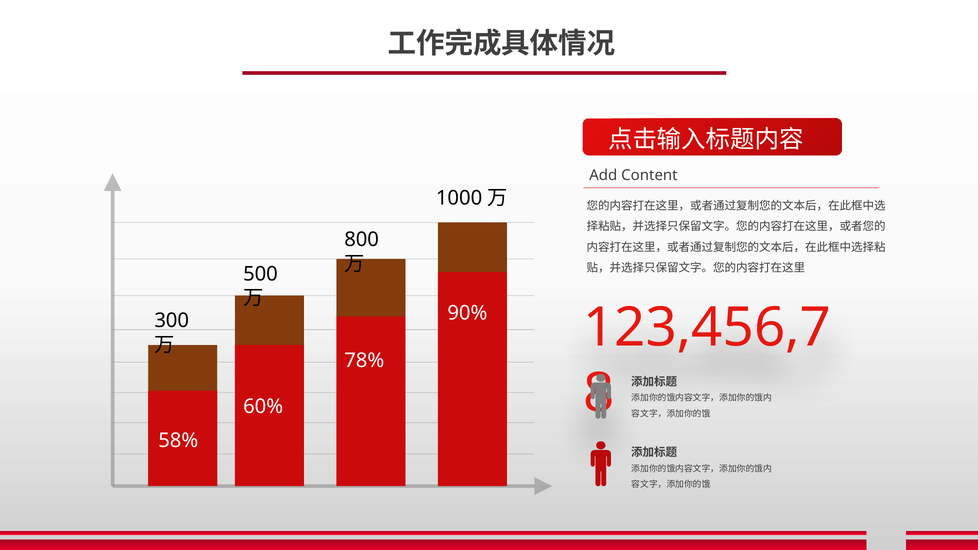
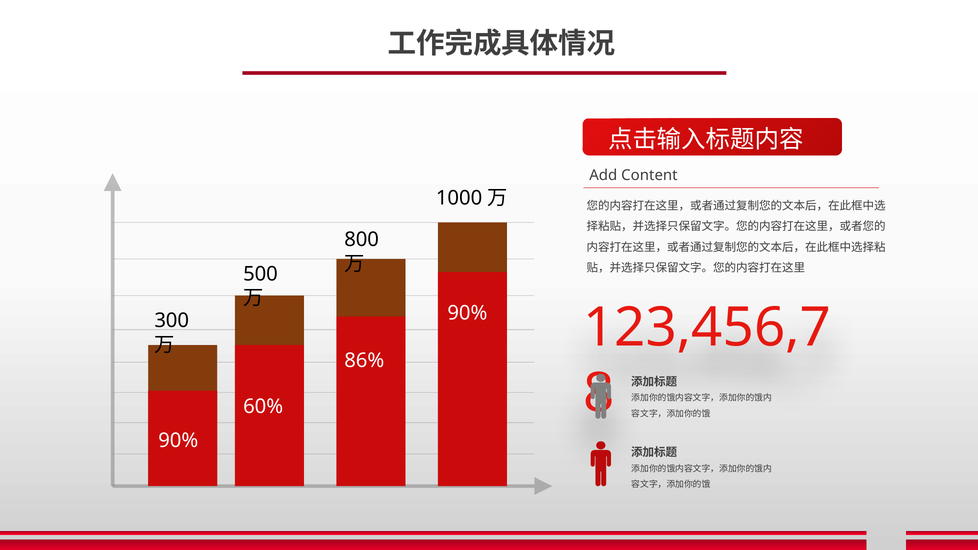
78%: 78% -> 86%
58% at (178, 440): 58% -> 90%
